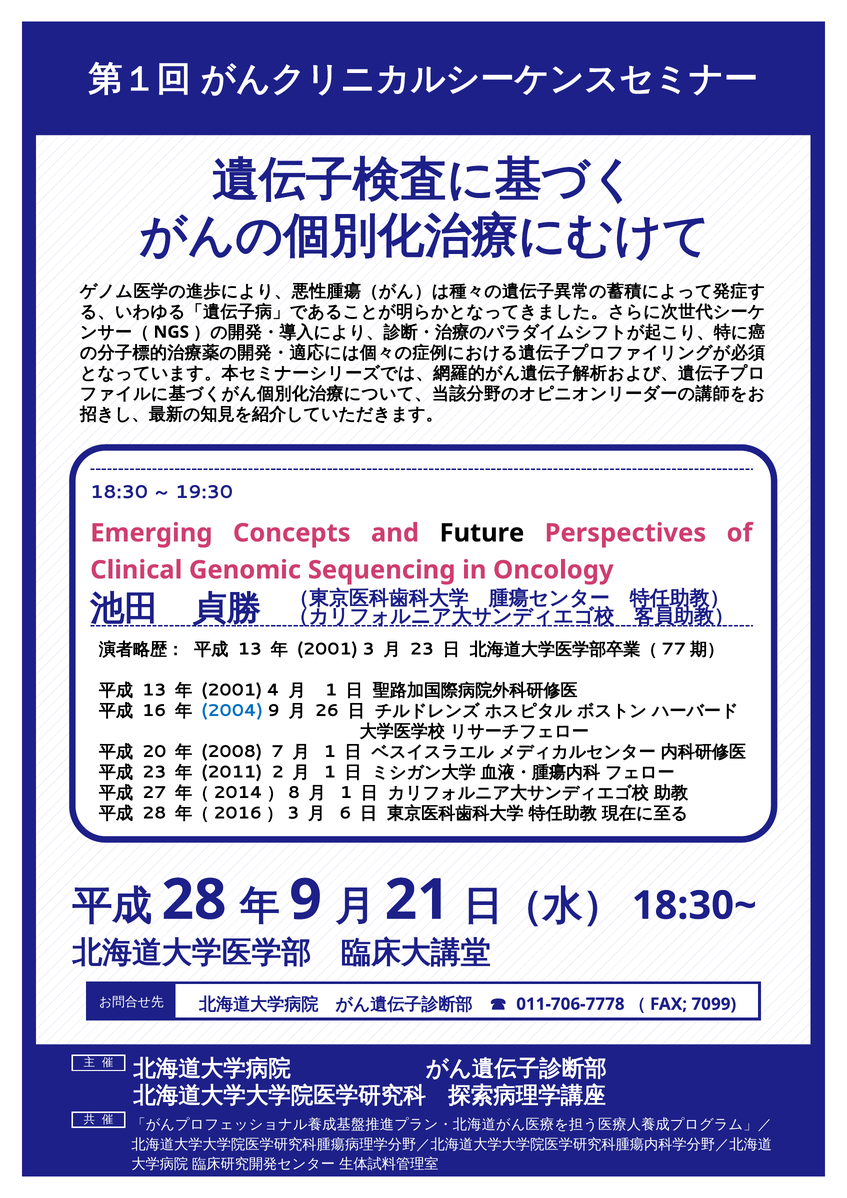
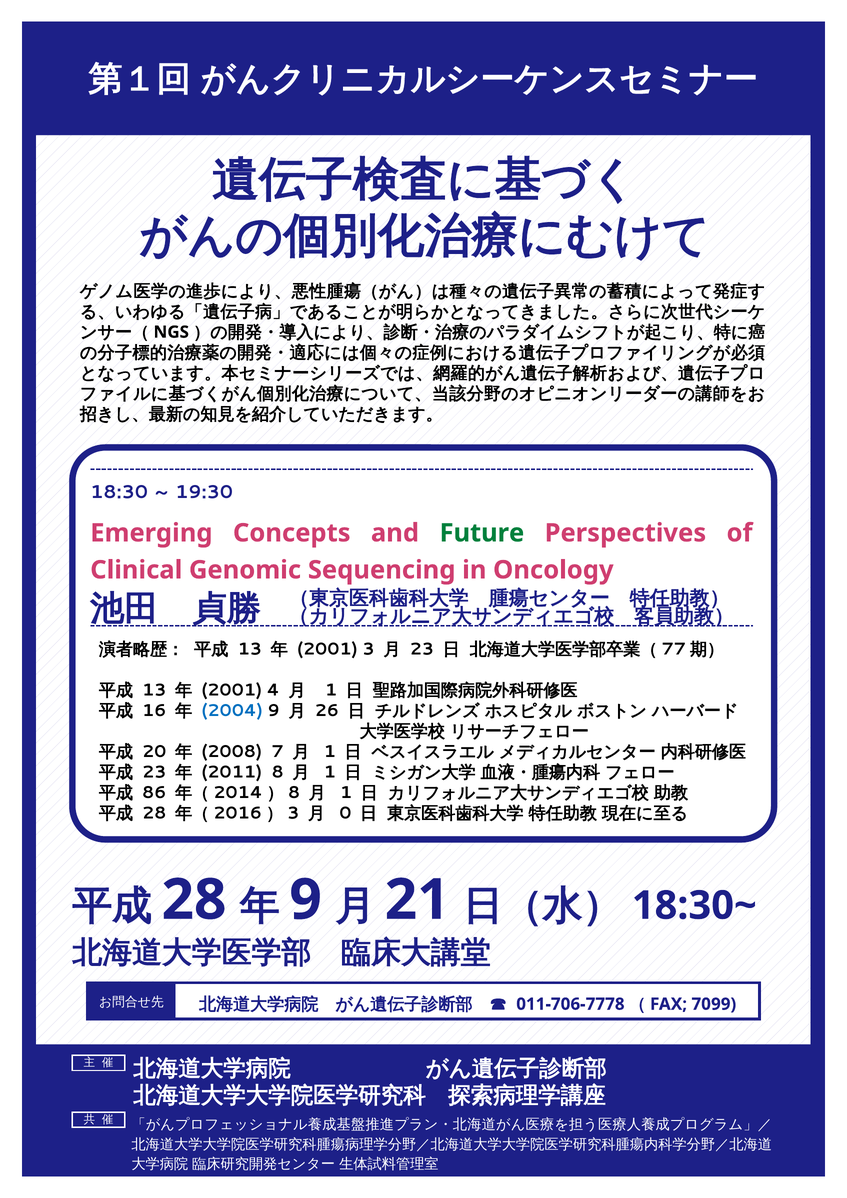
Future colour: black -> green
2: 2 -> 8
27: 27 -> 86
6: 6 -> 0
